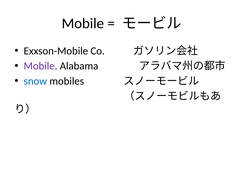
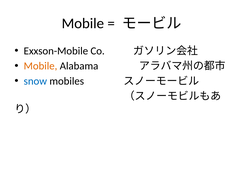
Mobile at (41, 66) colour: purple -> orange
